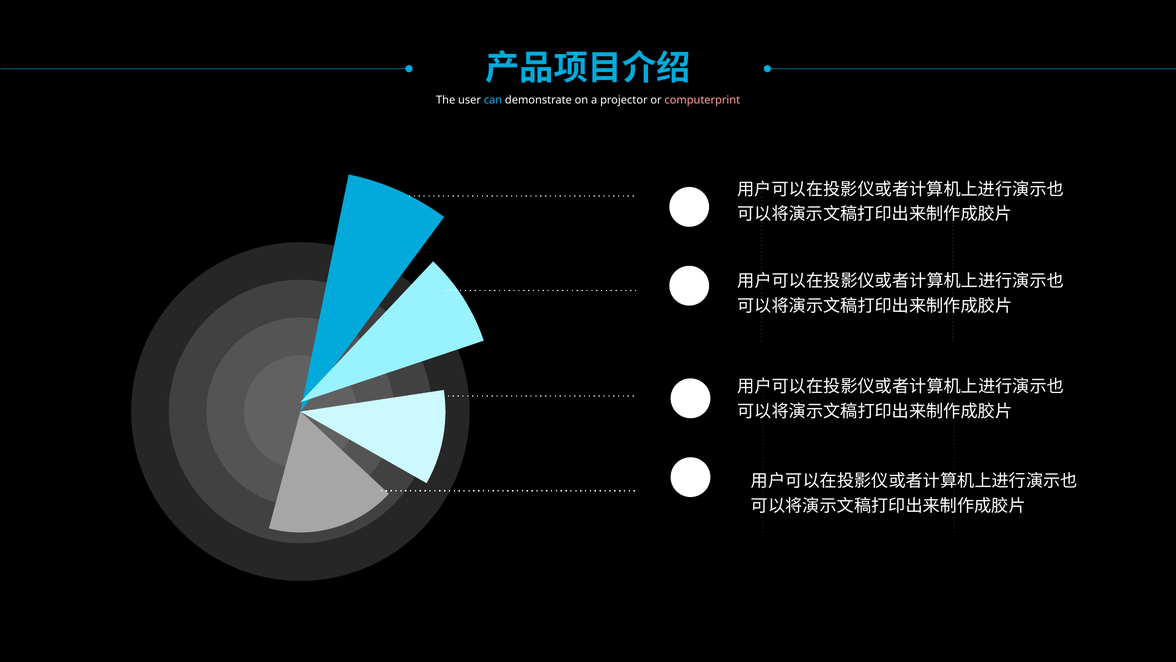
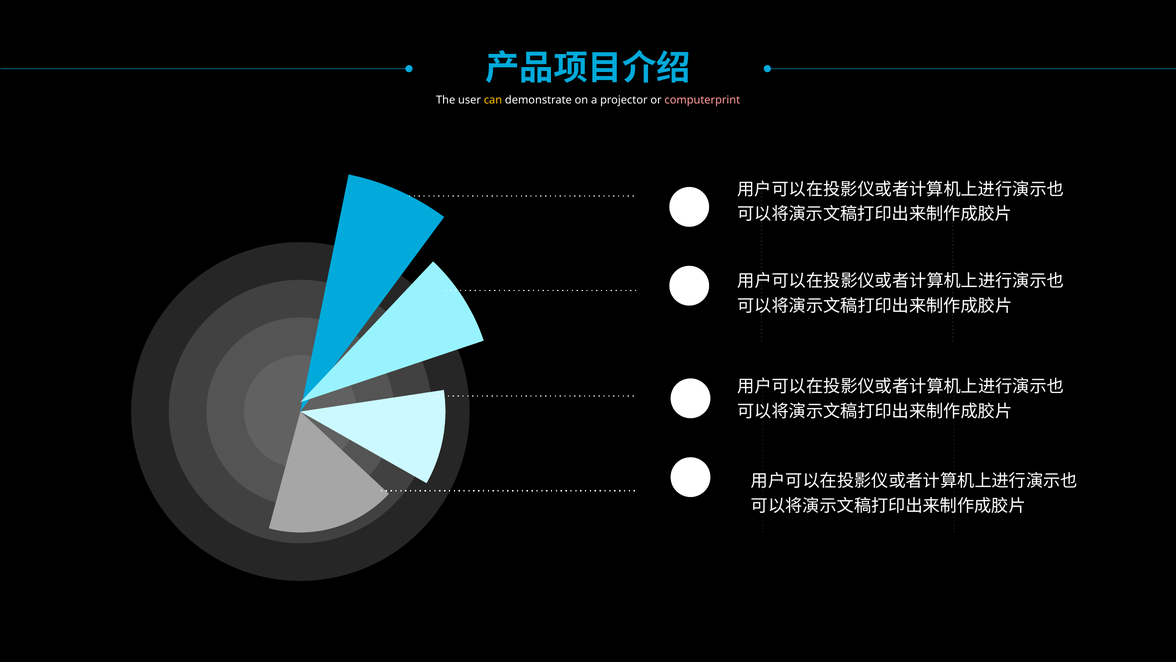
can colour: light blue -> yellow
